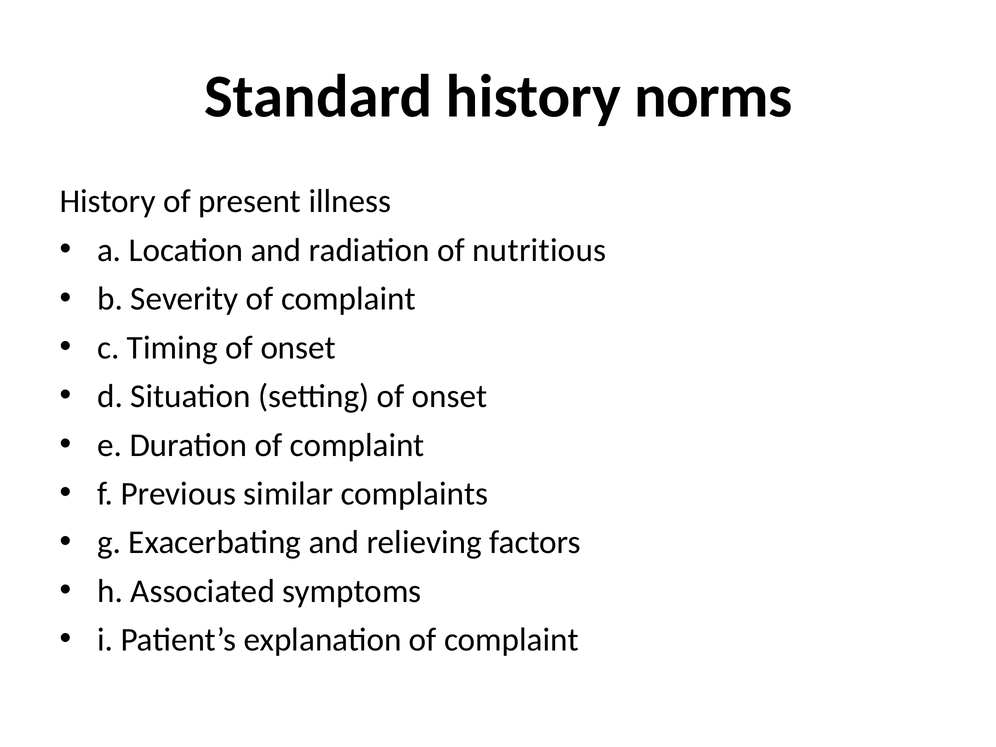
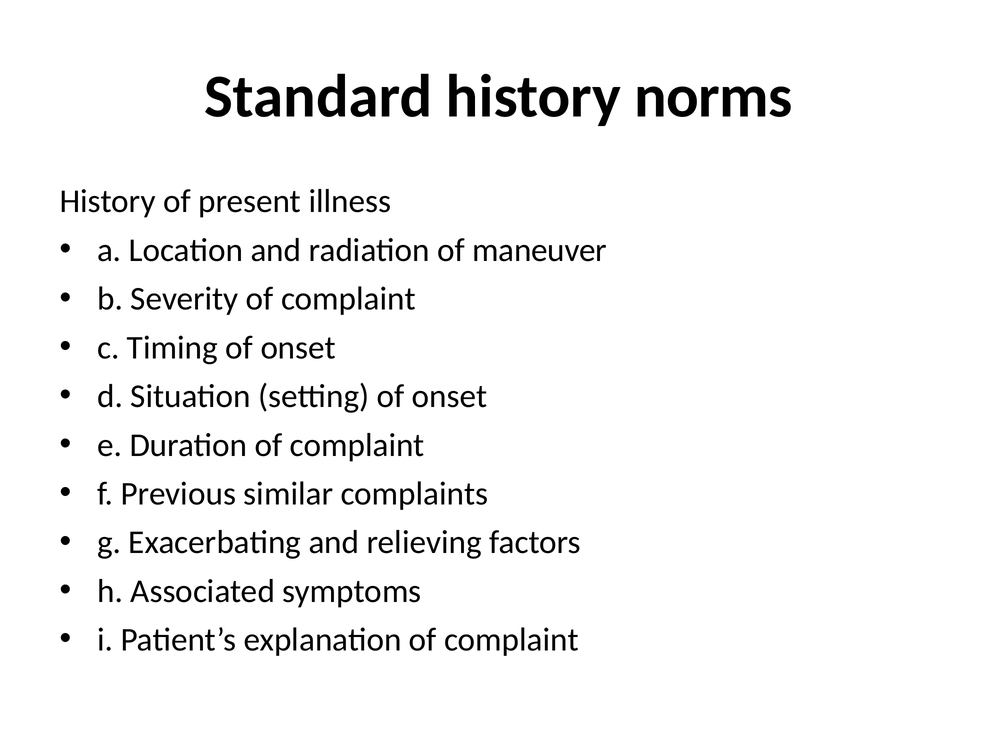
nutritious: nutritious -> maneuver
